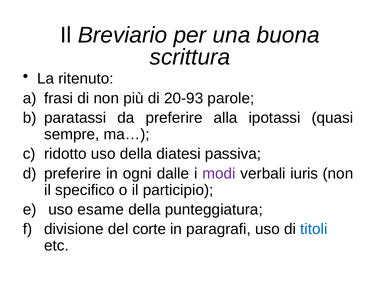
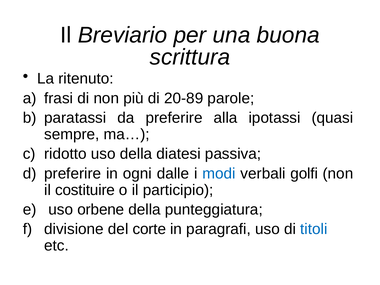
20-93: 20-93 -> 20-89
modi colour: purple -> blue
iuris: iuris -> golfi
specifico: specifico -> costituire
esame: esame -> orbene
